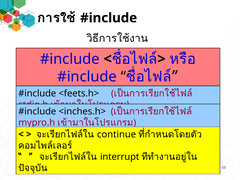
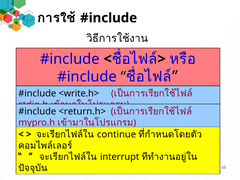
<feets.h>: <feets.h> -> <write.h>
<inches.h>: <inches.h> -> <return.h>
